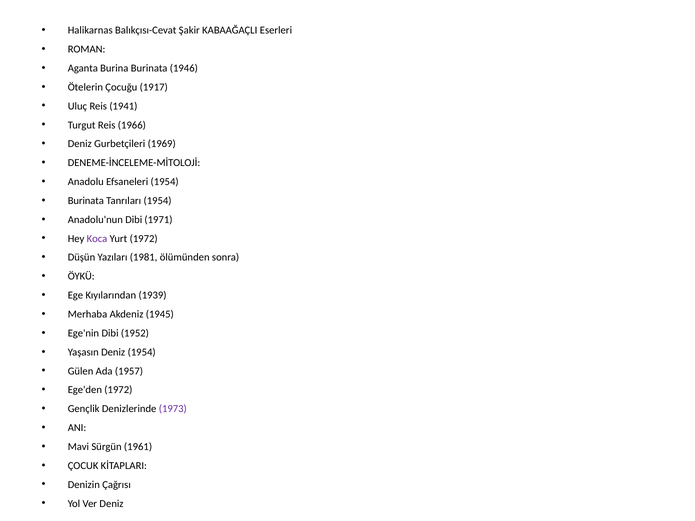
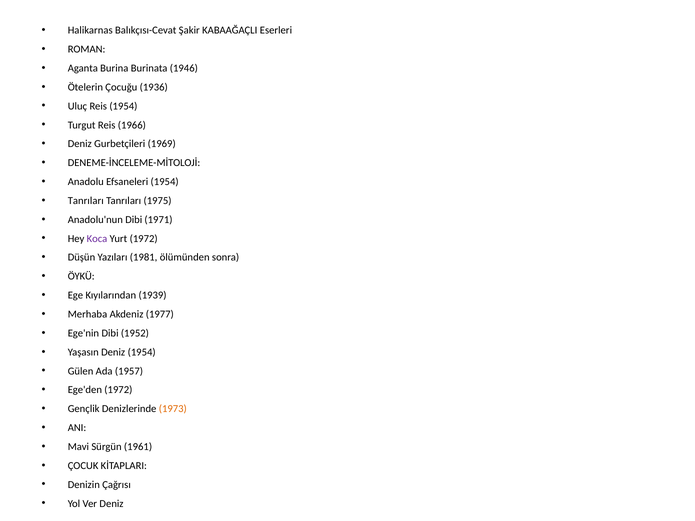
1917: 1917 -> 1936
Reis 1941: 1941 -> 1954
Burinata at (86, 201): Burinata -> Tanrıları
Tanrıları 1954: 1954 -> 1975
1945: 1945 -> 1977
1973 colour: purple -> orange
